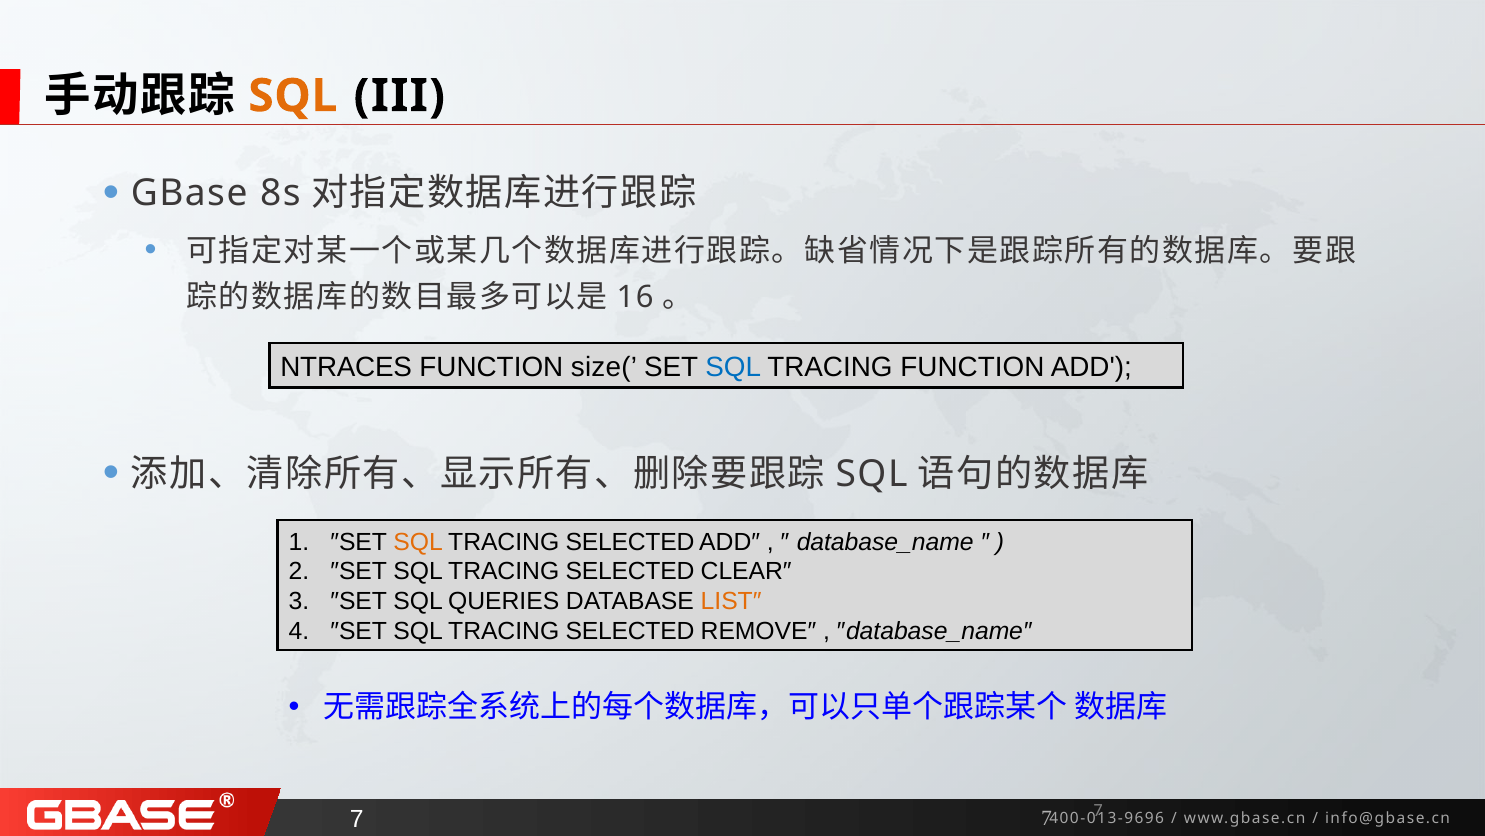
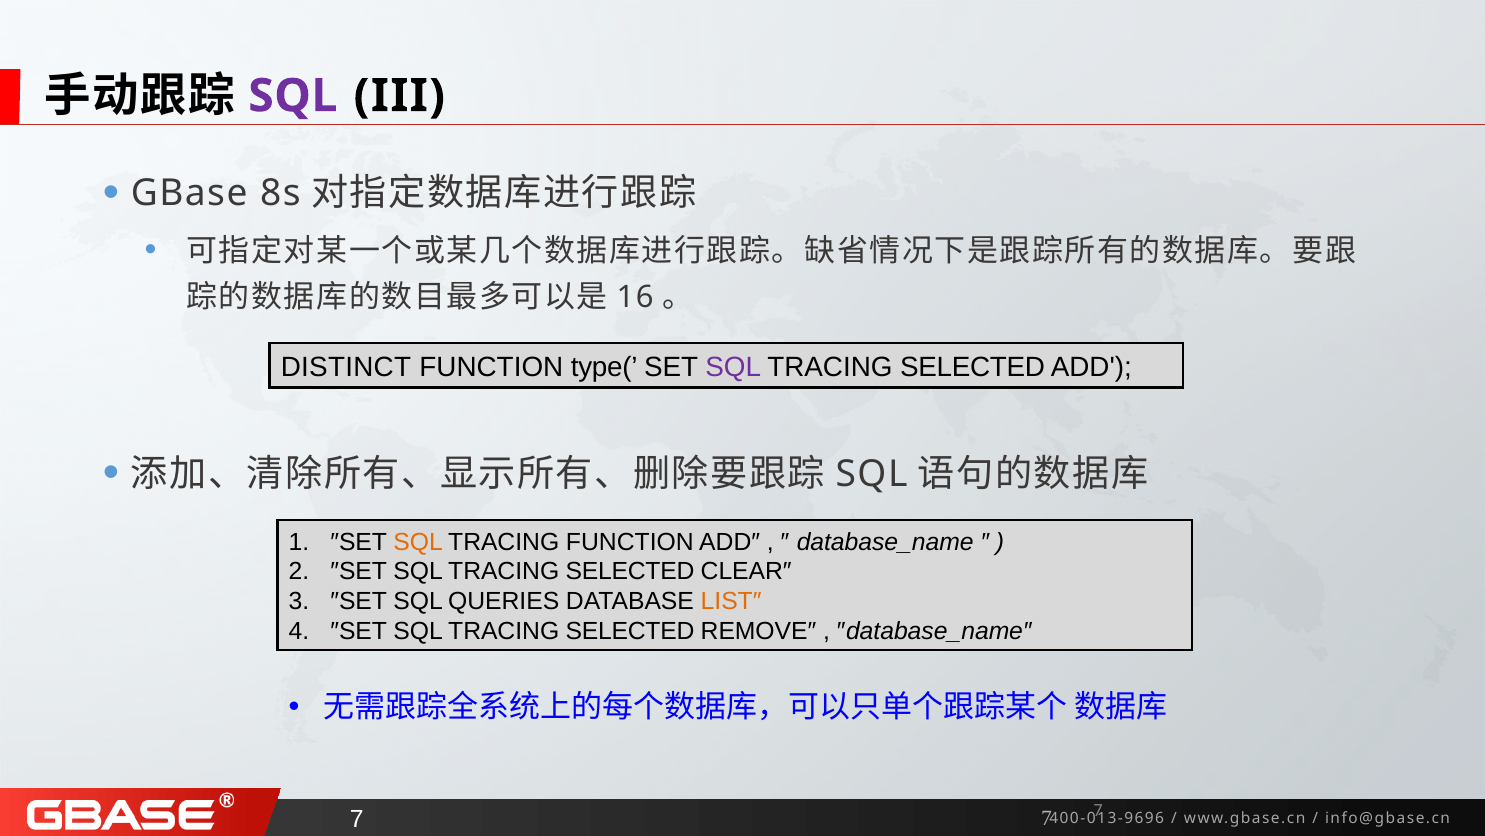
SQL at (293, 96) colour: orange -> purple
NTRACES: NTRACES -> DISTINCT
size(: size( -> type(
SQL at (733, 367) colour: blue -> purple
FUNCTION at (972, 367): FUNCTION -> SELECTED
SELECTED at (630, 542): SELECTED -> FUNCTION
